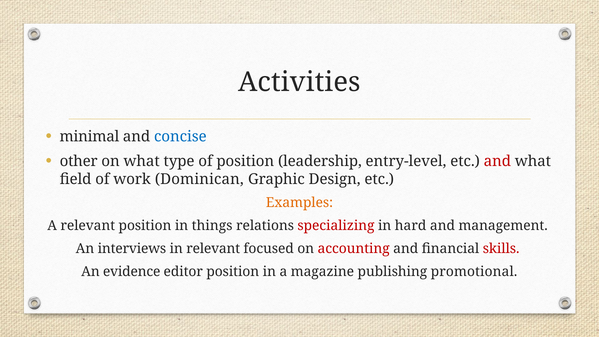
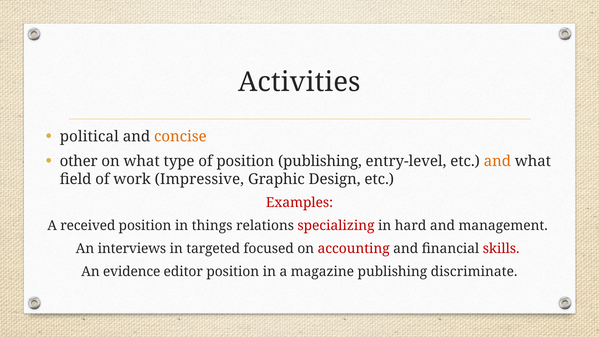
minimal: minimal -> political
concise colour: blue -> orange
position leadership: leadership -> publishing
and at (497, 161) colour: red -> orange
Dominican: Dominican -> Impressive
Examples colour: orange -> red
A relevant: relevant -> received
in relevant: relevant -> targeted
promotional: promotional -> discriminate
